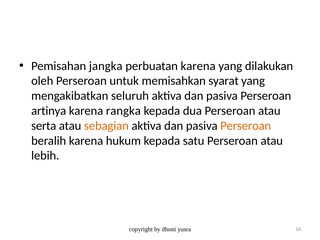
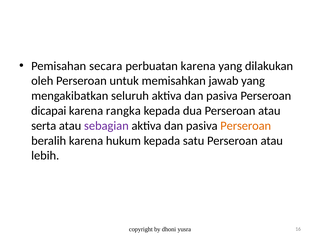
jangka: jangka -> secara
syarat: syarat -> jawab
artinya: artinya -> dicapai
sebagian colour: orange -> purple
